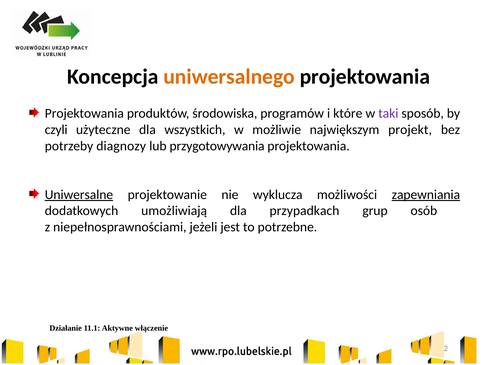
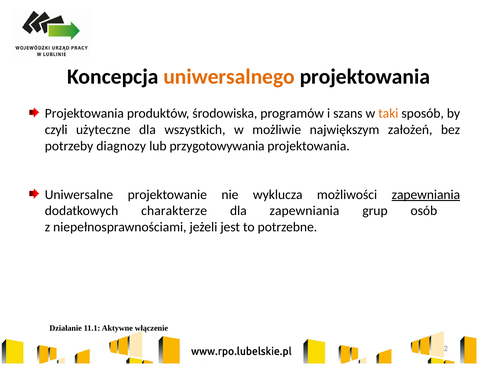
które: które -> szans
taki colour: purple -> orange
projekt: projekt -> założeń
Uniwersalne underline: present -> none
umożliwiają: umożliwiają -> charakterze
dla przypadkach: przypadkach -> zapewniania
